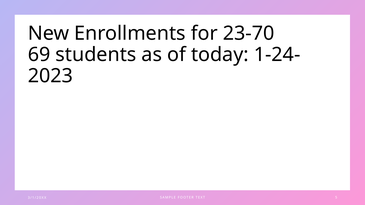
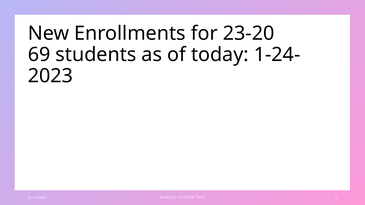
23-70: 23-70 -> 23-20
